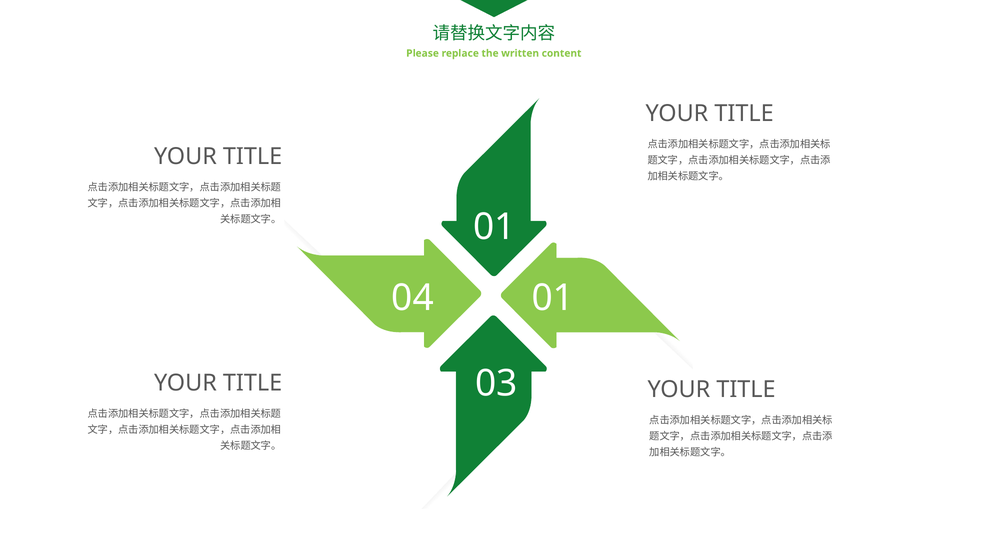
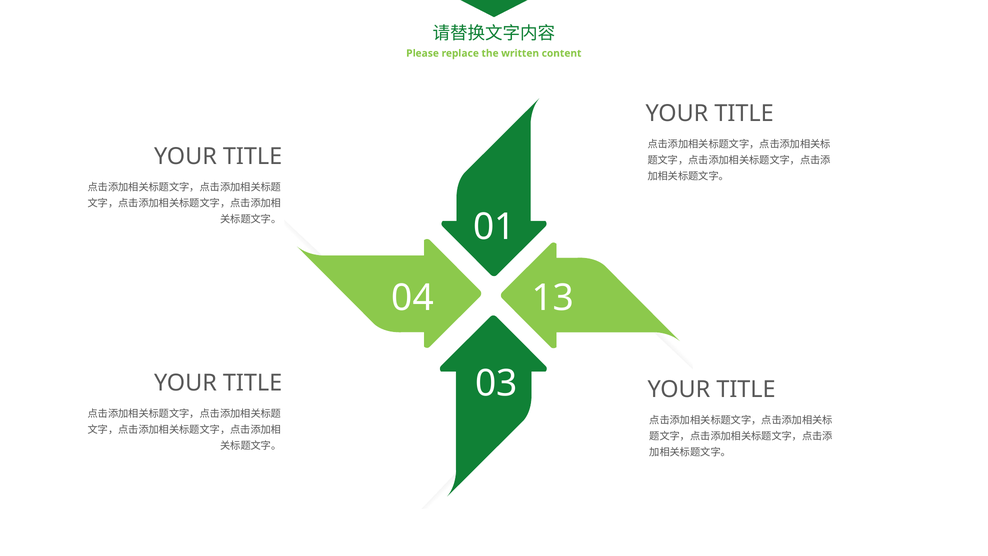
04 01: 01 -> 13
